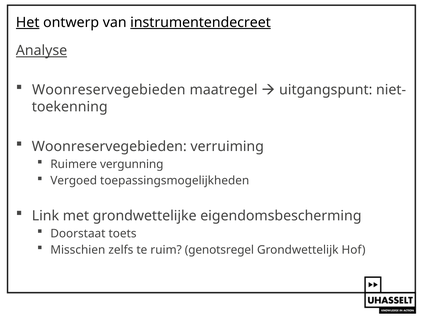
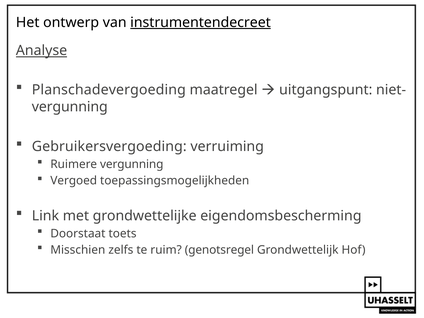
Het underline: present -> none
Woonreservegebieden at (109, 90): Woonreservegebieden -> Planschadevergoeding
toekenning at (70, 107): toekenning -> vergunning
Woonreservegebieden at (109, 146): Woonreservegebieden -> Gebruikersvergoeding
